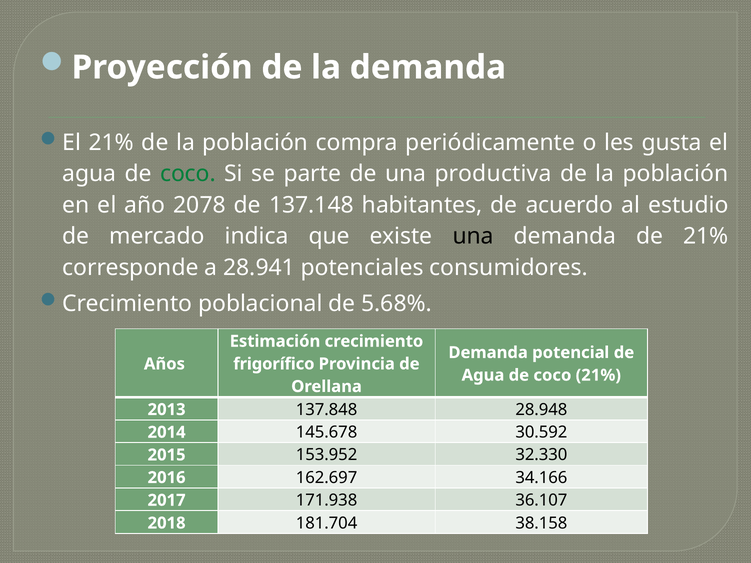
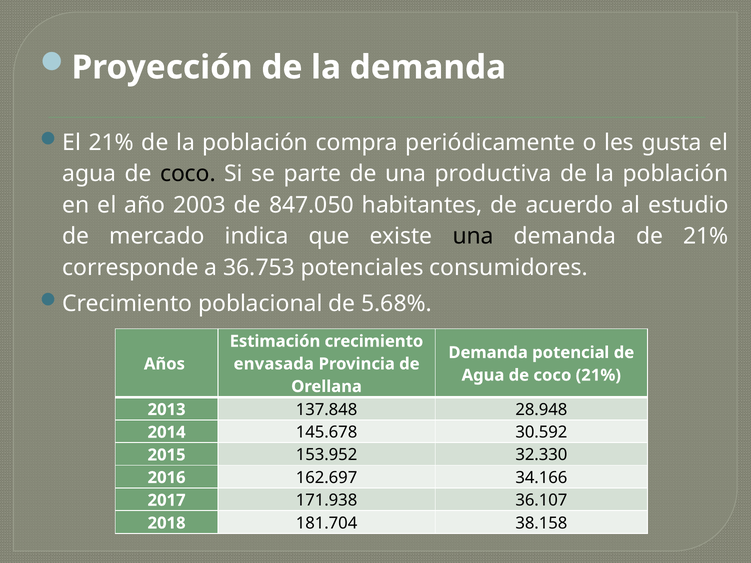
coco at (188, 174) colour: green -> black
2078: 2078 -> 2003
137.148: 137.148 -> 847.050
28.941: 28.941 -> 36.753
frigorífico: frigorífico -> envasada
